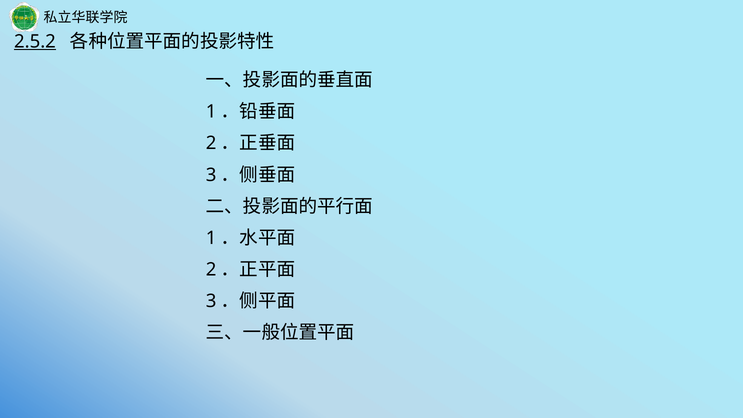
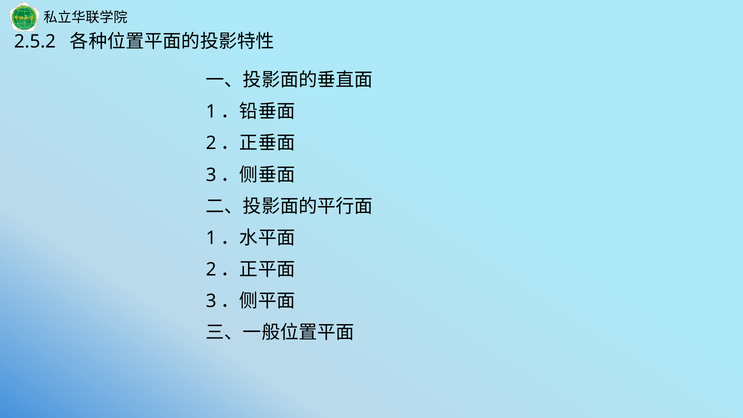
2.5.2 underline: present -> none
